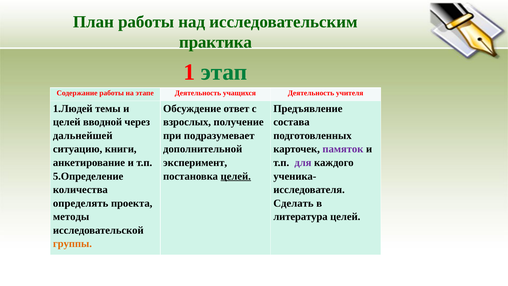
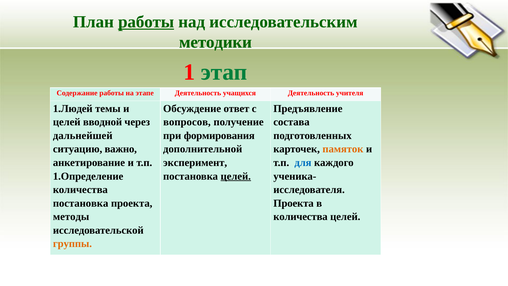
работы at (146, 22) underline: none -> present
практика: практика -> методики
взрослых: взрослых -> вопросов
подразумевает: подразумевает -> формирования
книги: книги -> важно
памяток colour: purple -> orange
для colour: purple -> blue
5.Определение: 5.Определение -> 1.Определение
определять at (81, 203): определять -> постановка
Сделать at (293, 203): Сделать -> Проекта
литература at (300, 217): литература -> количества
